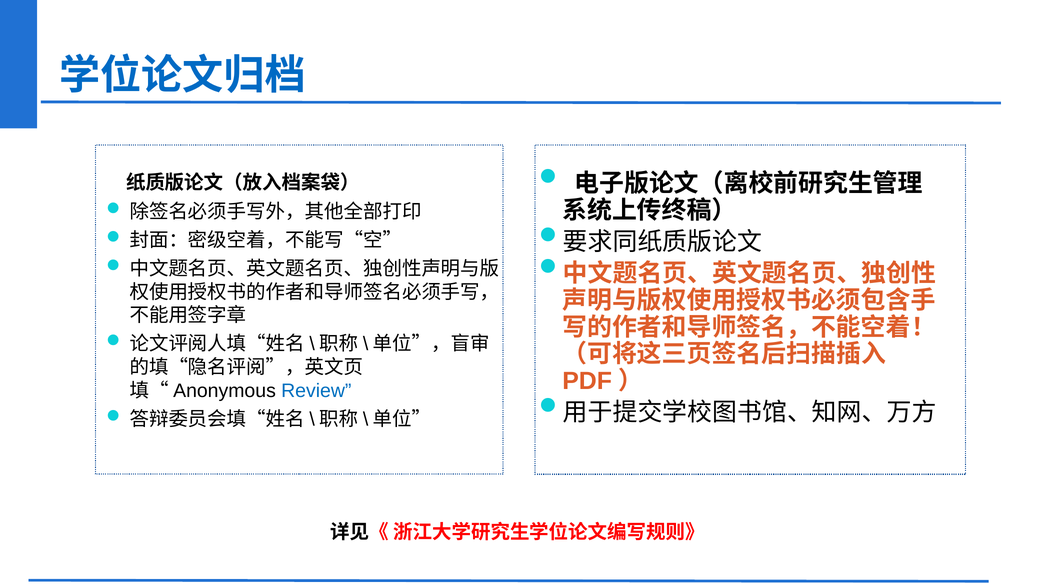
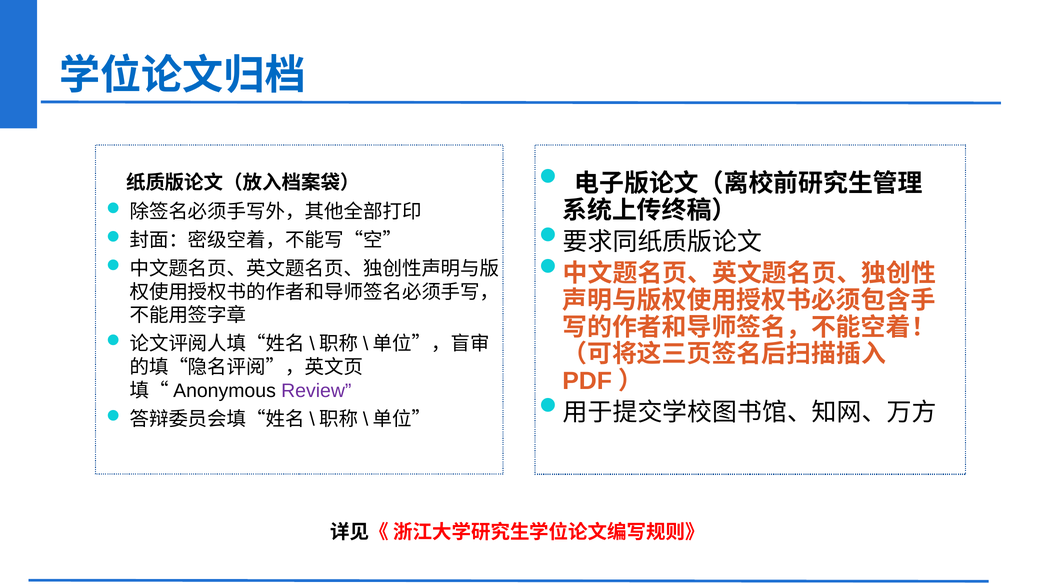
Review colour: blue -> purple
